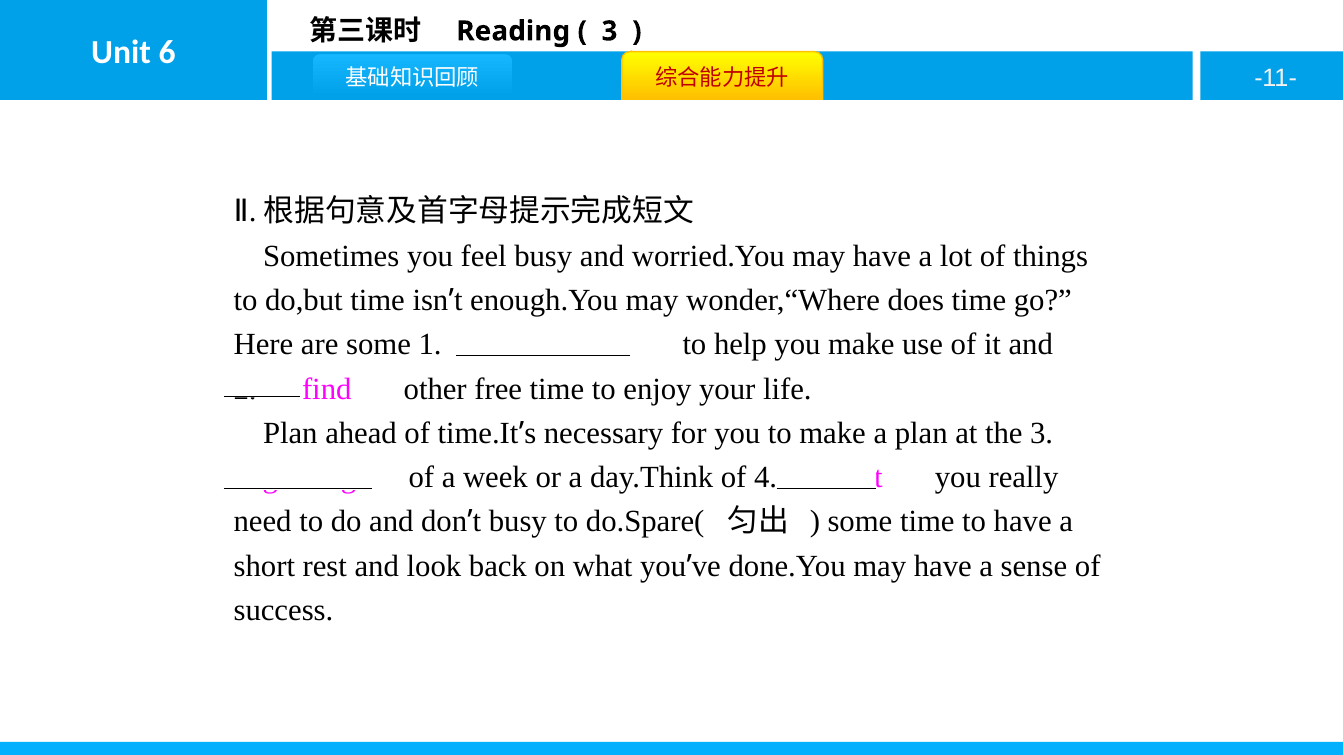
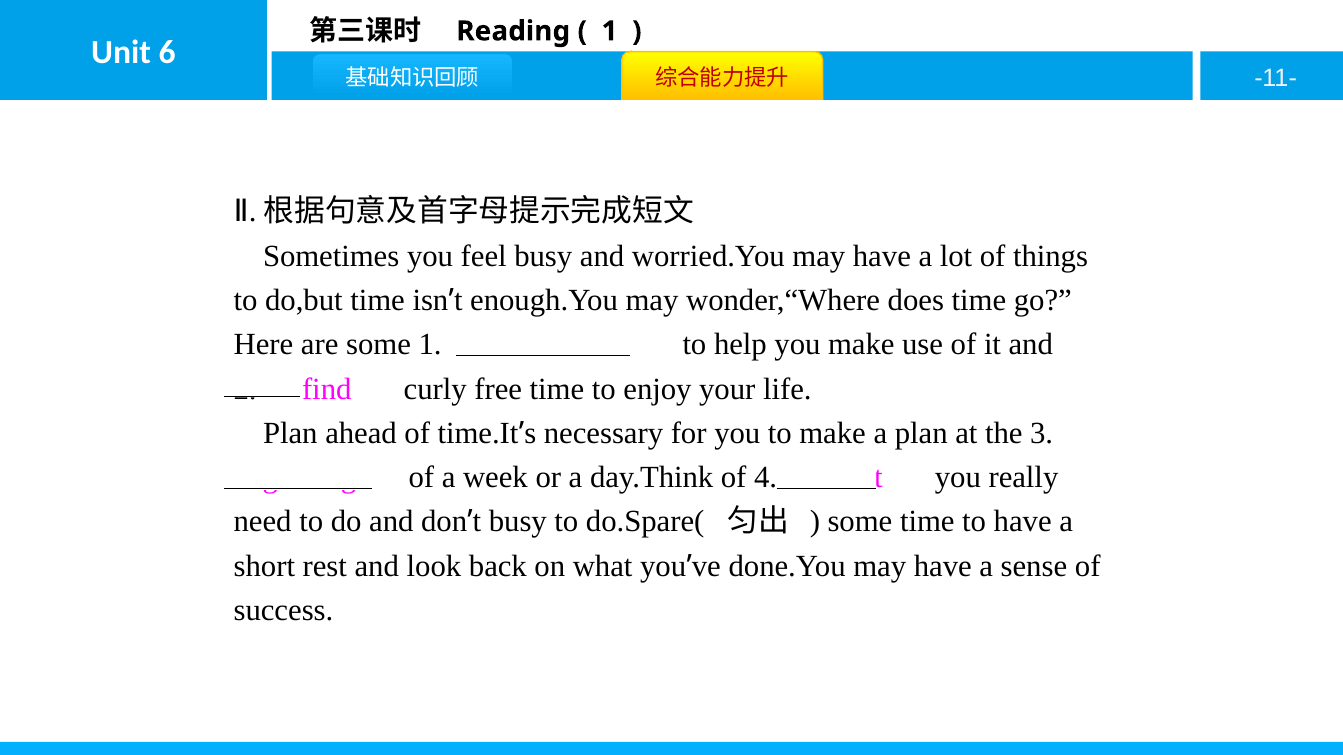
3 at (610, 31): 3 -> 1
other: other -> curly
